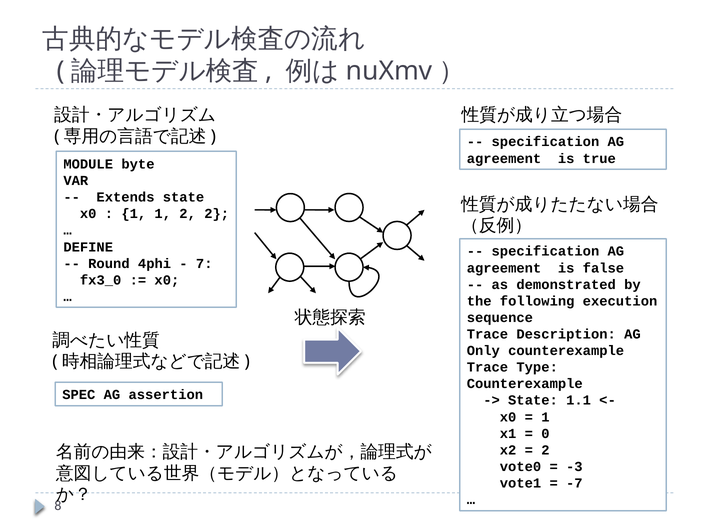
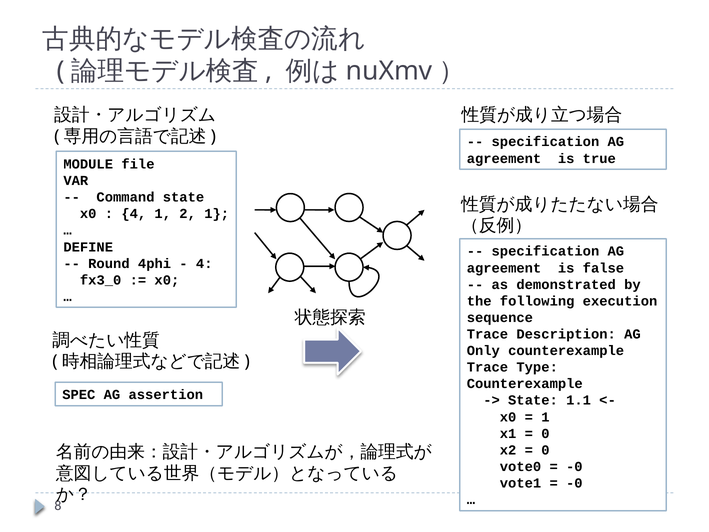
byte: byte -> file
Extends: Extends -> Command
1 at (134, 214): 1 -> 4
2 2: 2 -> 1
7 at (204, 263): 7 -> 4
2 at (545, 450): 2 -> 0
-3 at (574, 466): -3 -> -0
-7 at (574, 483): -7 -> -0
